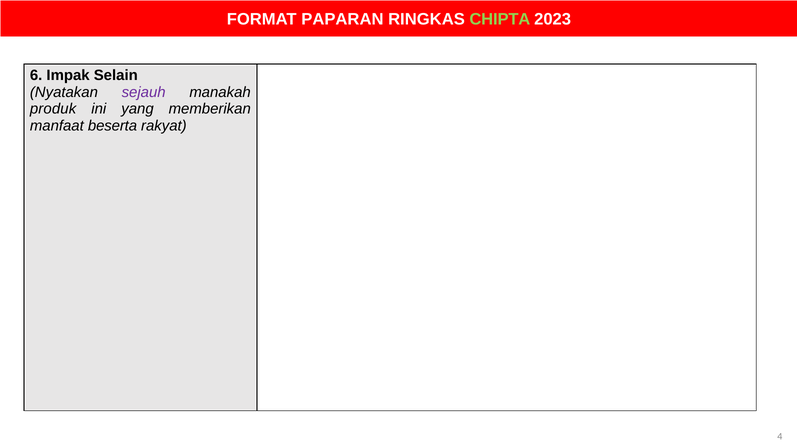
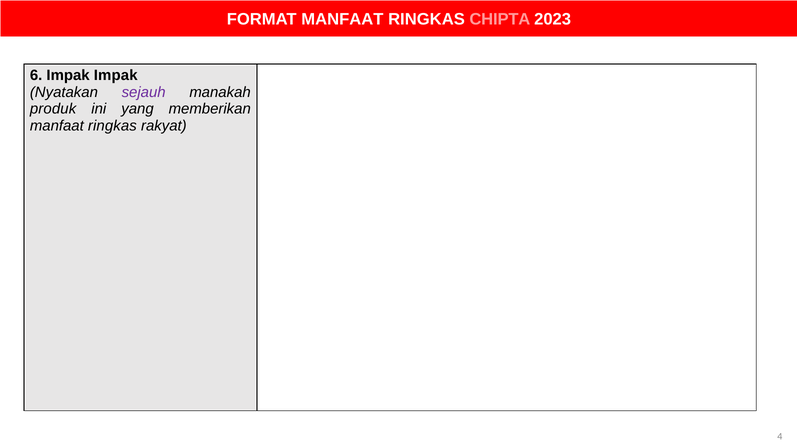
FORMAT PAPARAN: PAPARAN -> MANFAAT
CHIPTA colour: light green -> pink
Impak Selain: Selain -> Impak
beserta at (113, 126): beserta -> ringkas
